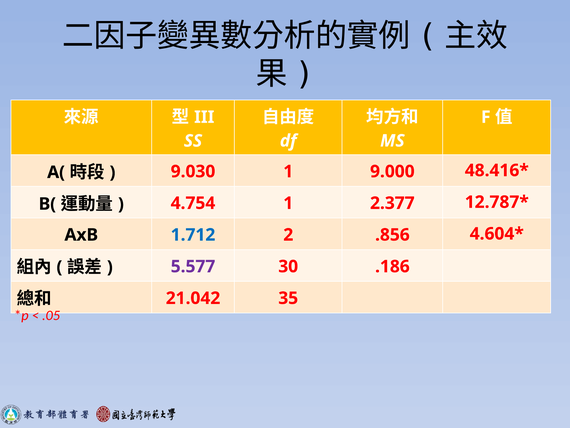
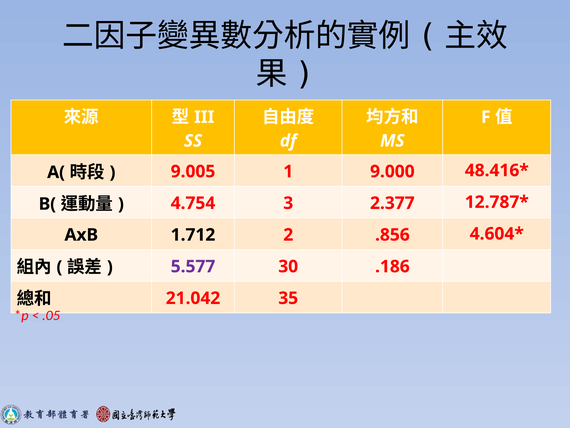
9.030: 9.030 -> 9.005
4.754 1: 1 -> 3
1.712 colour: blue -> black
